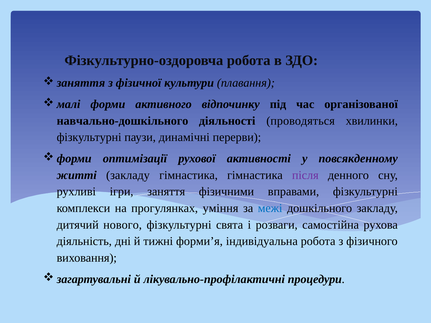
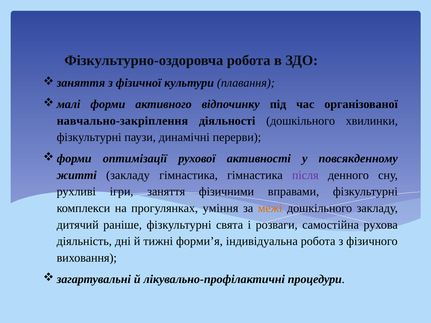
навчально-дошкільного: навчально-дошкільного -> навчально-закріплення
діяльності проводяться: проводяться -> дошкільного
межі colour: blue -> orange
нового: нового -> раніше
